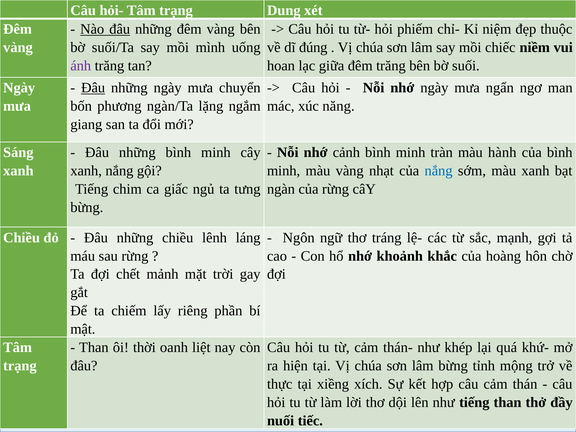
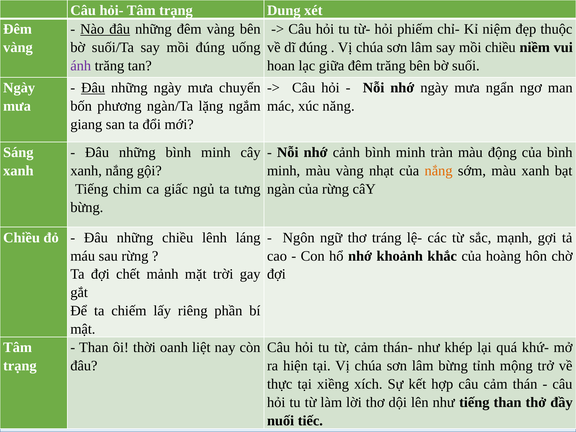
mồi mình: mình -> đúng
mồi chiếc: chiếc -> chiều
hành: hành -> động
nắng at (439, 171) colour: blue -> orange
